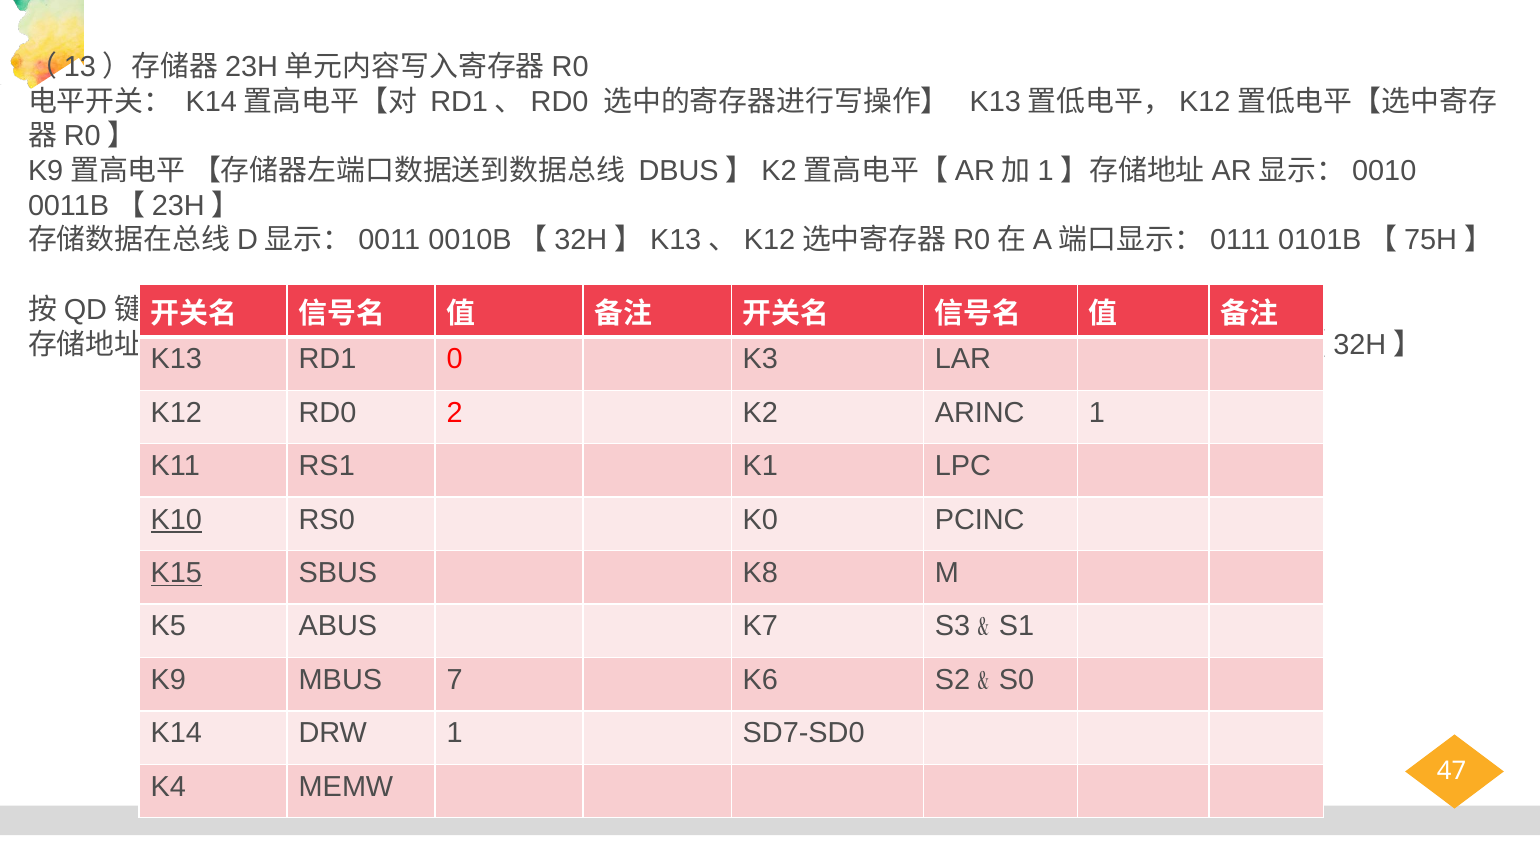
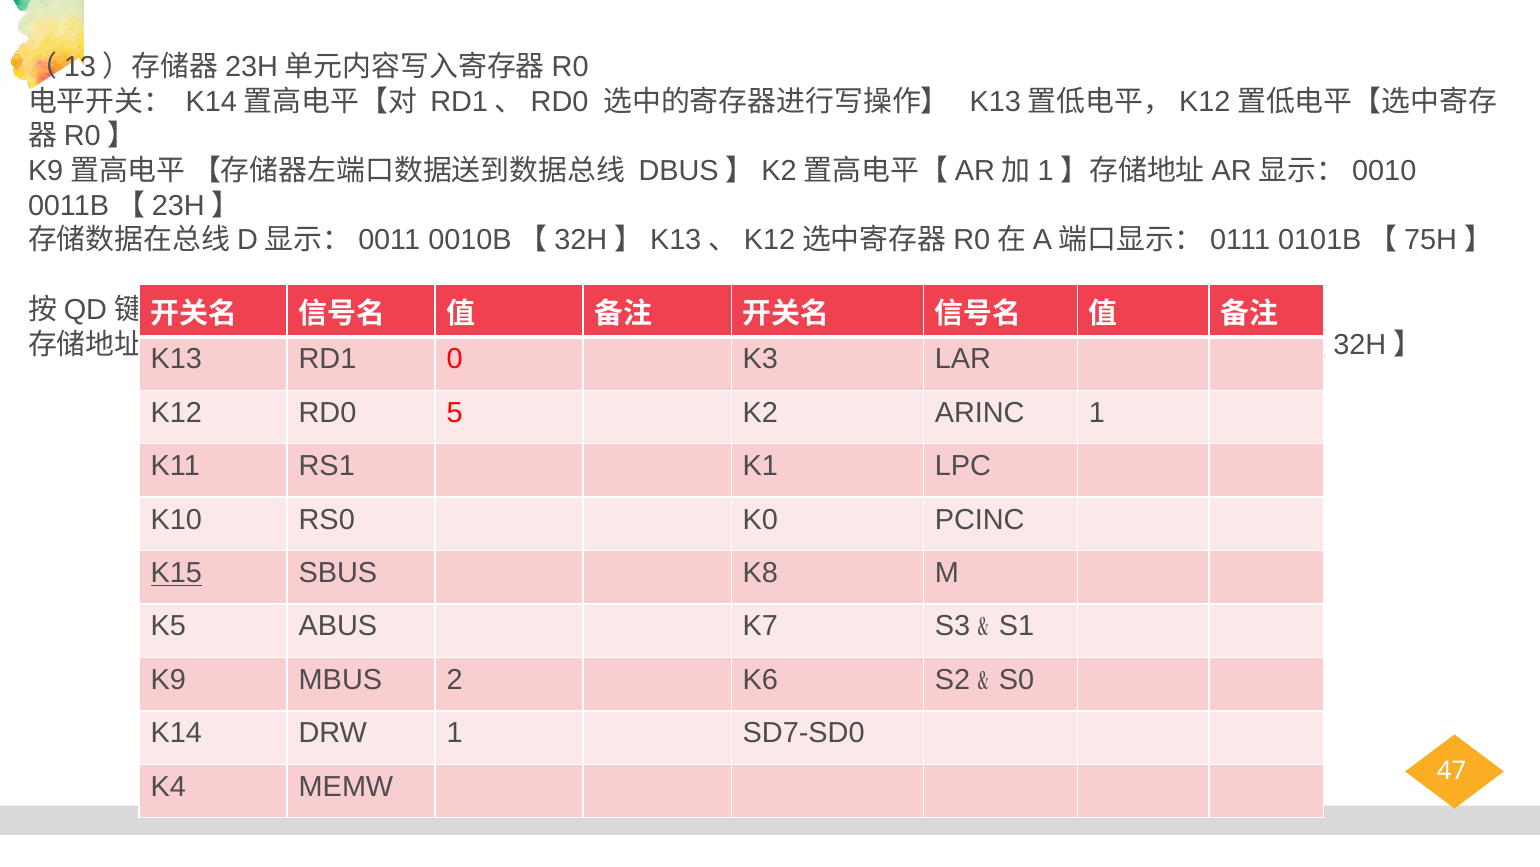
2: 2 -> 5
K10 underline: present -> none
7: 7 -> 2
